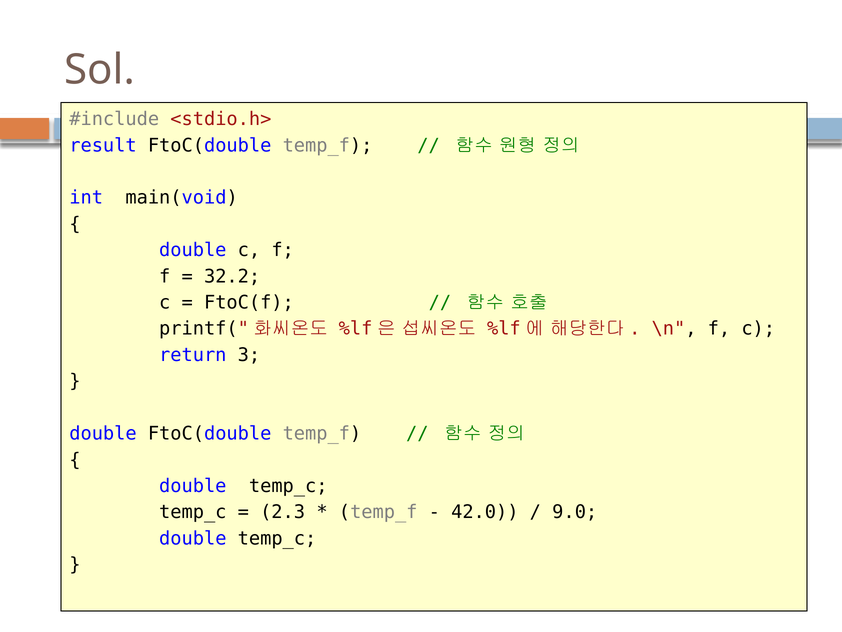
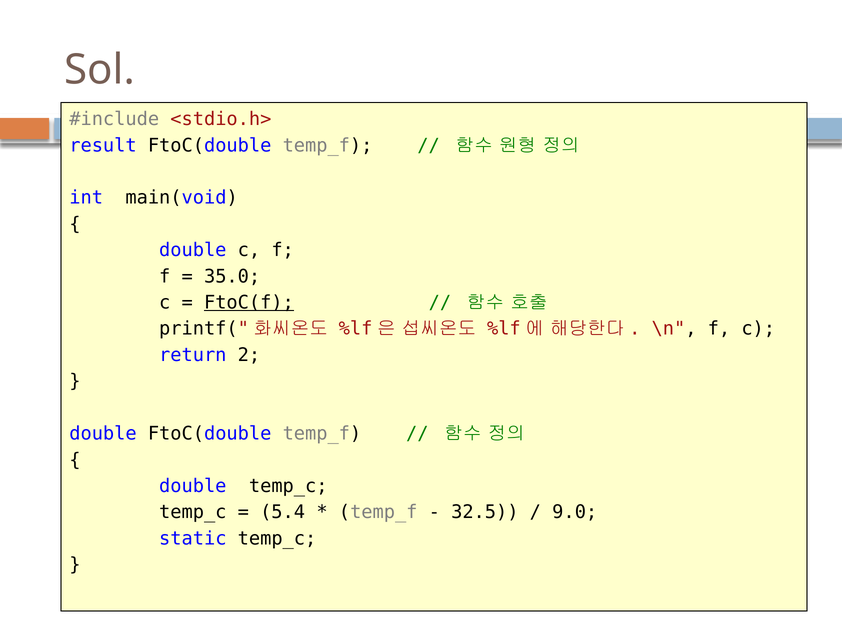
32.2: 32.2 -> 35.0
FtoC(f underline: none -> present
3: 3 -> 2
2.3: 2.3 -> 5.4
42.0: 42.0 -> 32.5
double at (193, 538): double -> static
